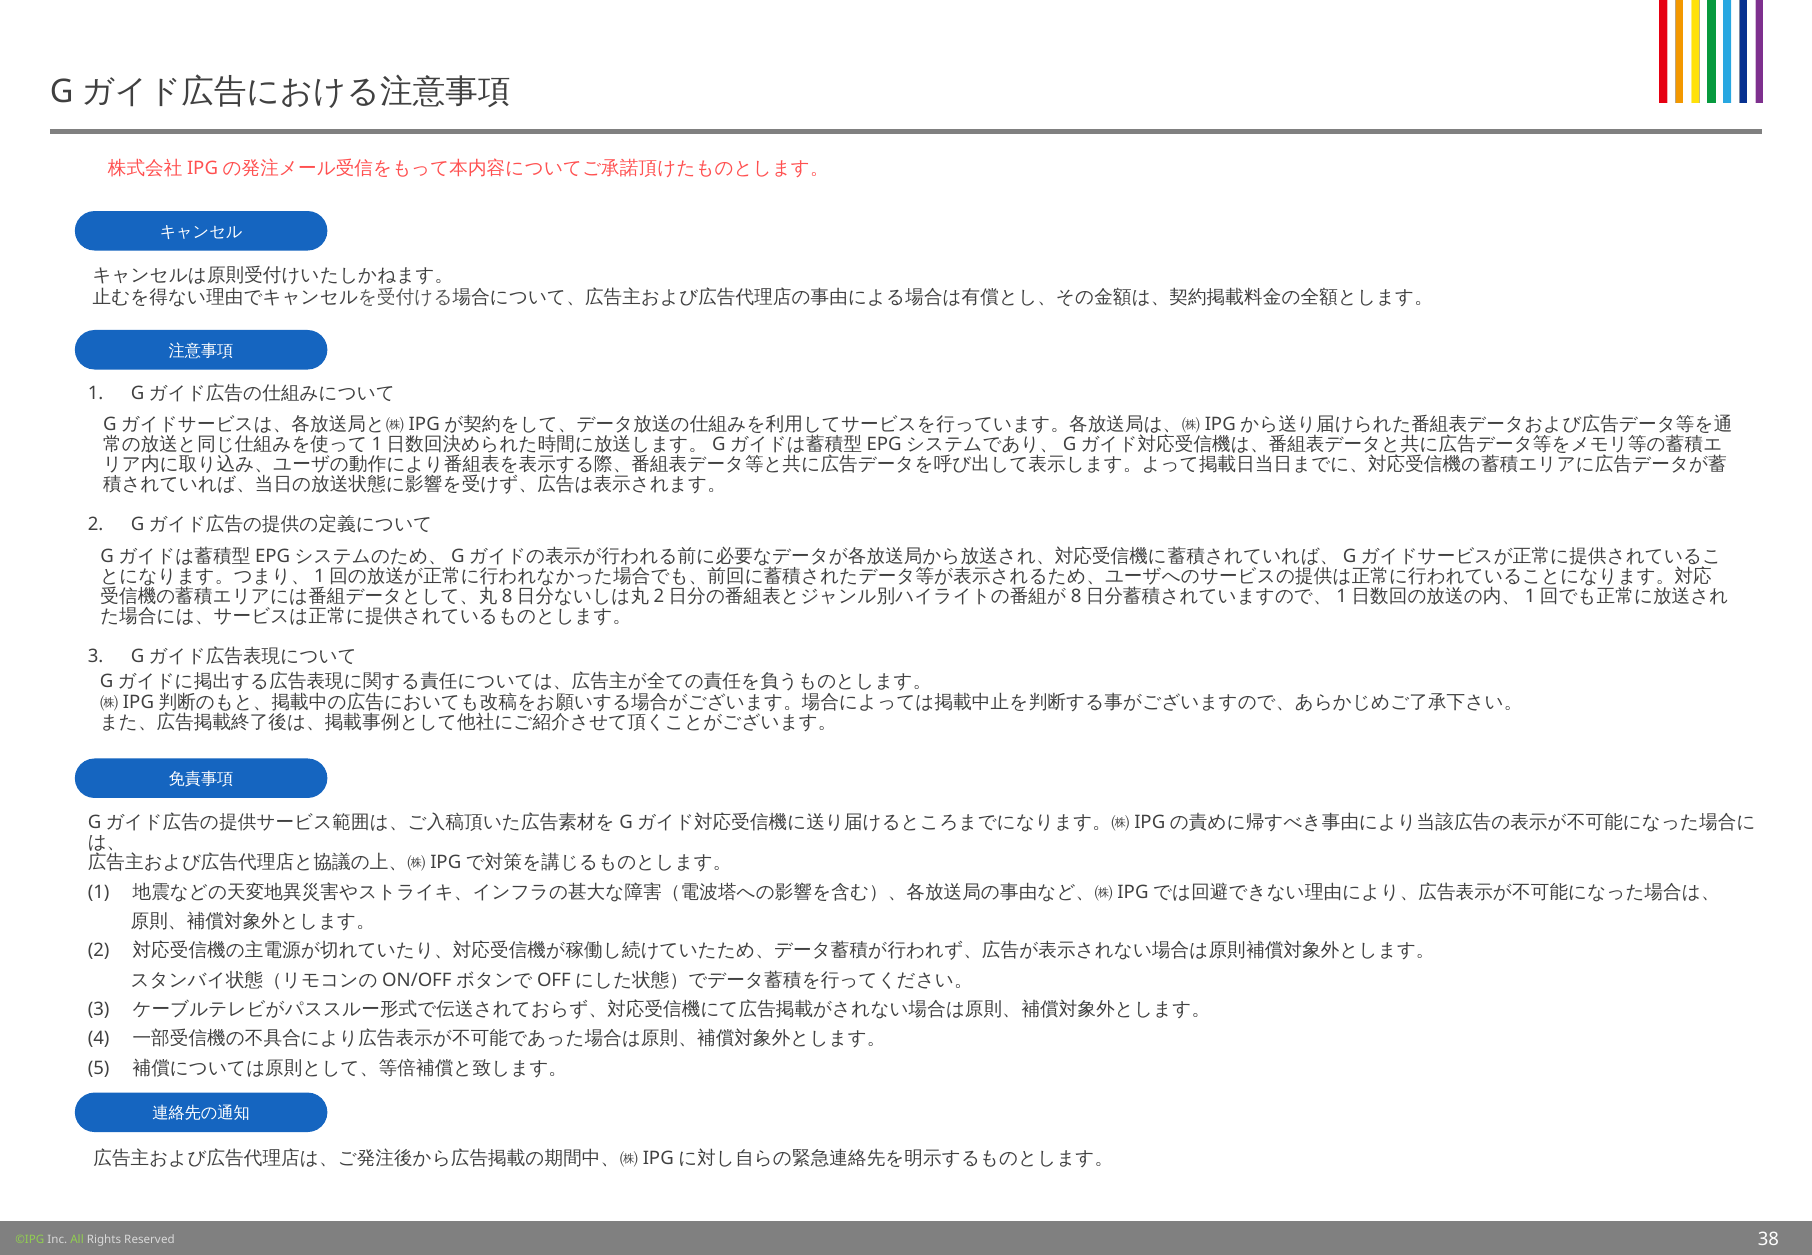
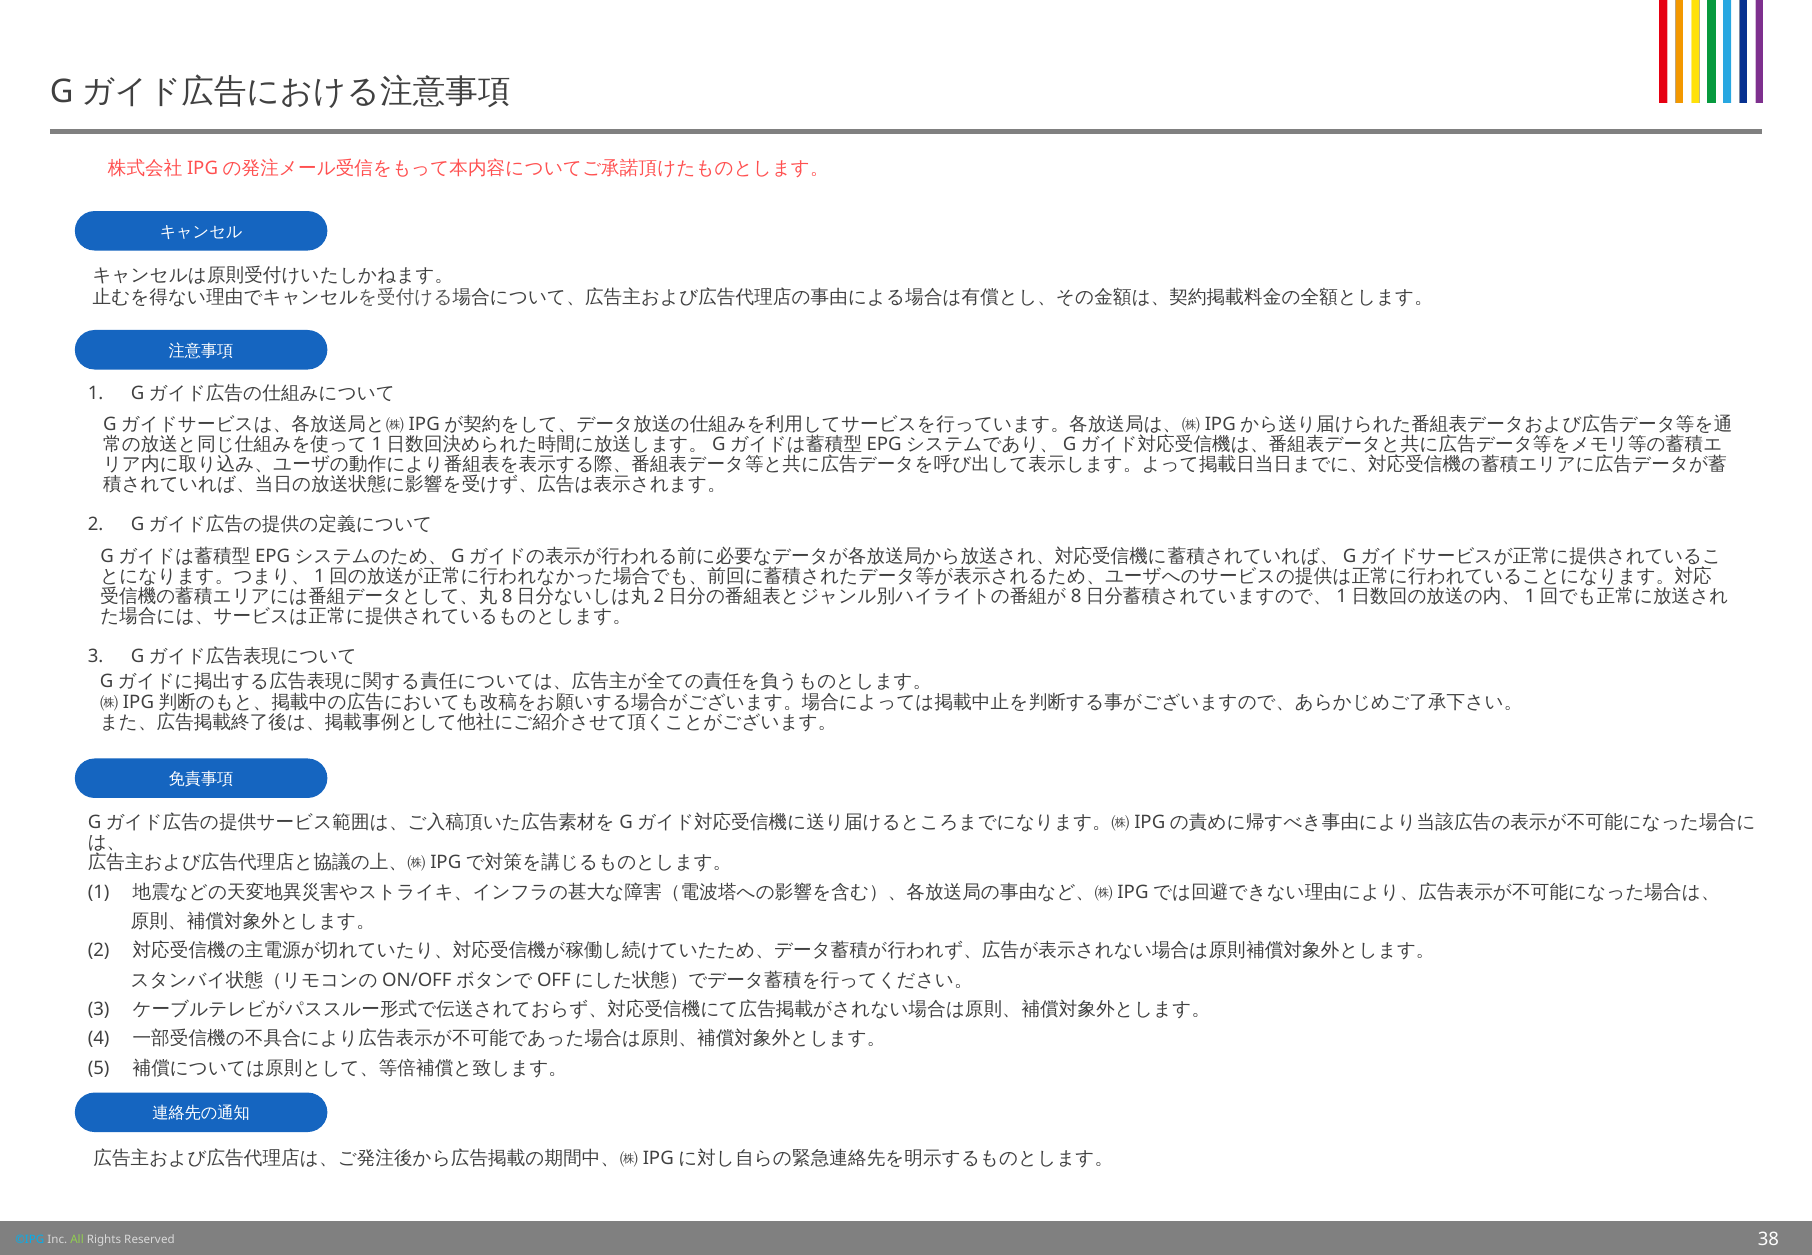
©IPG colour: light green -> light blue
